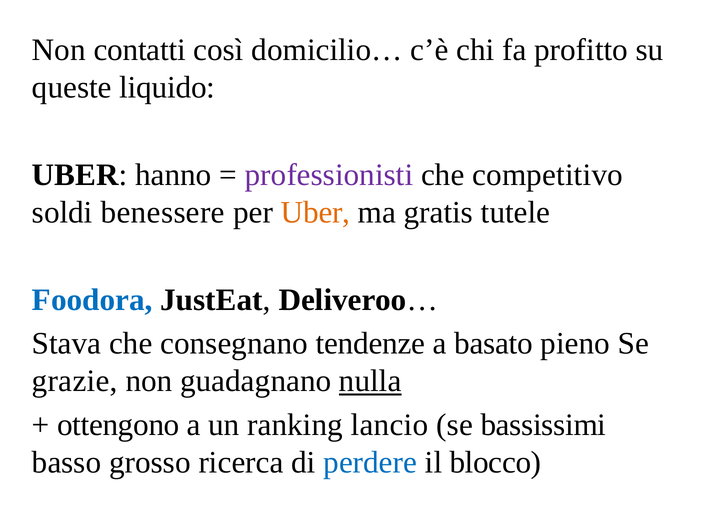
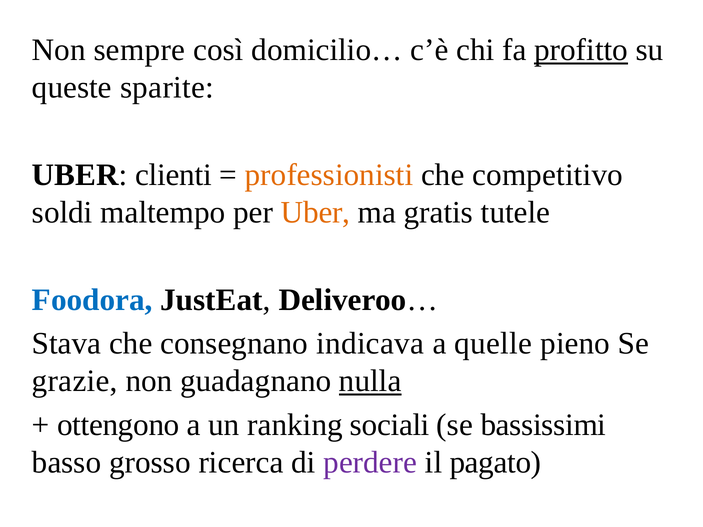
contatti: contatti -> sempre
profitto underline: none -> present
liquido: liquido -> sparite
hanno: hanno -> clienti
professionisti colour: purple -> orange
benessere: benessere -> maltempo
tendenze: tendenze -> indicava
basato: basato -> quelle
lancio: lancio -> sociali
perdere colour: blue -> purple
blocco: blocco -> pagato
